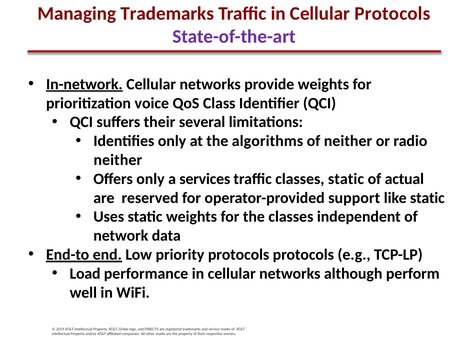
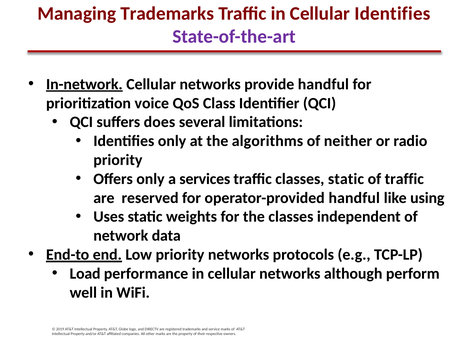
Cellular Protocols: Protocols -> Identifies
provide weights: weights -> handful
suffers their: their -> does
neither at (118, 160): neither -> priority
of actual: actual -> traffic
operator-provided support: support -> handful
like static: static -> using
priority protocols: protocols -> networks
